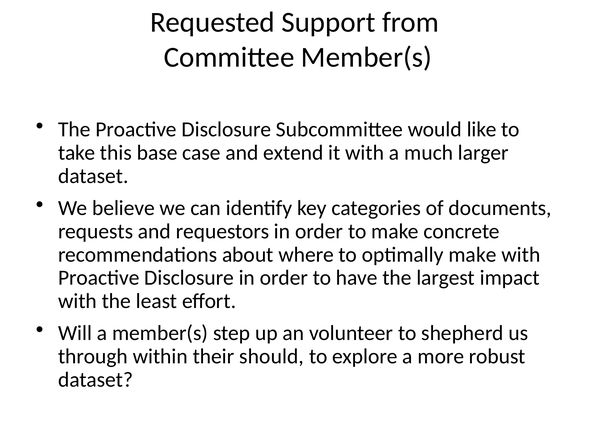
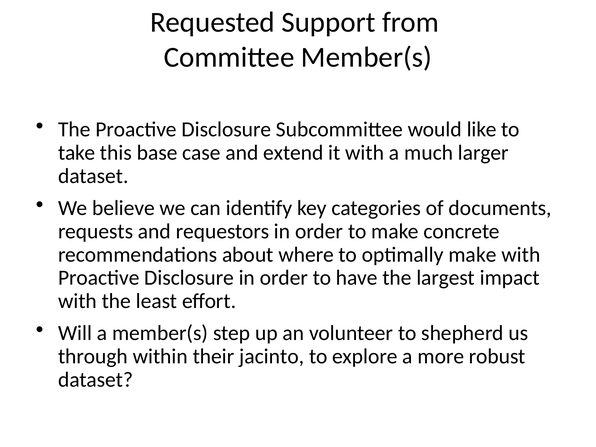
should: should -> jacinto
